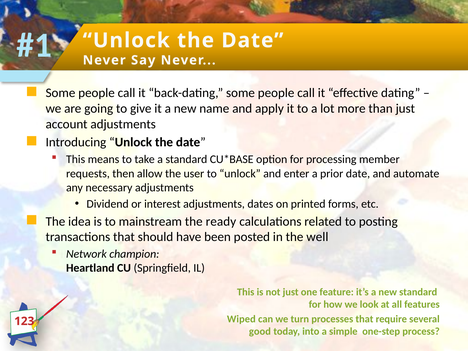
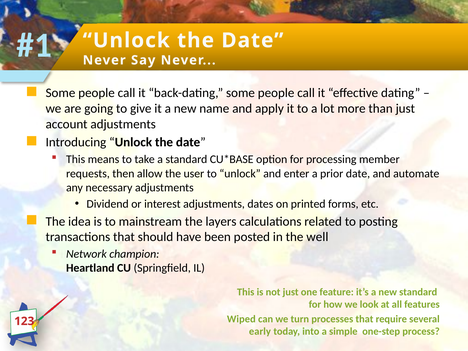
ready: ready -> layers
good: good -> early
